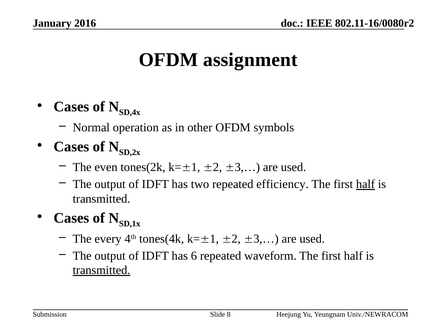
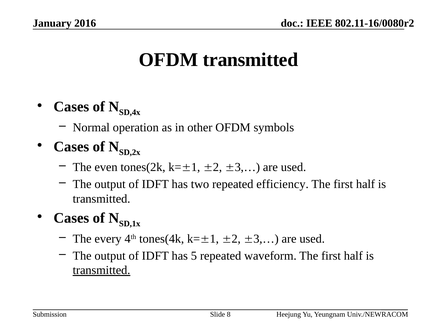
OFDM assignment: assignment -> transmitted
half at (365, 184) underline: present -> none
6: 6 -> 5
